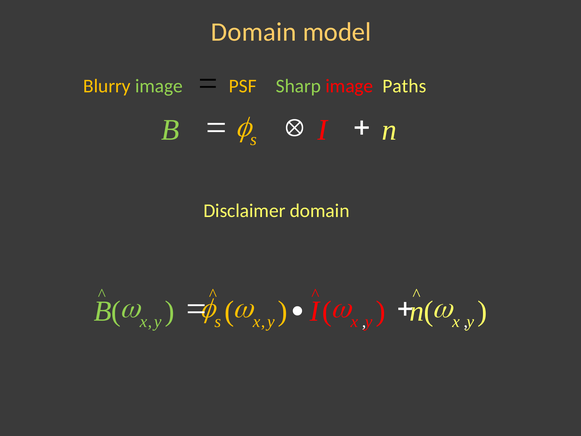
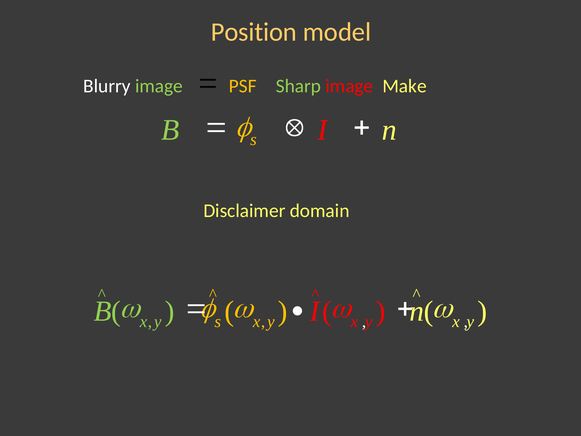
Domain at (254, 32): Domain -> Position
Blurry colour: yellow -> white
Paths: Paths -> Make
